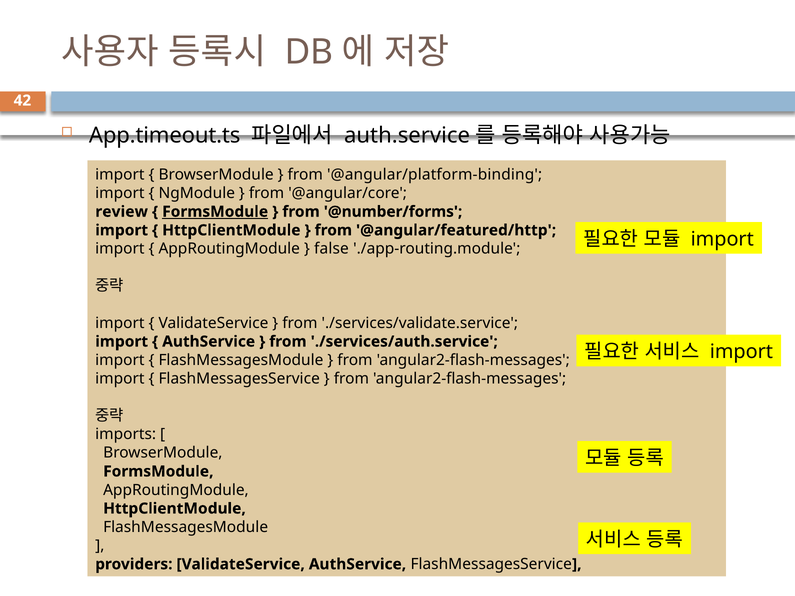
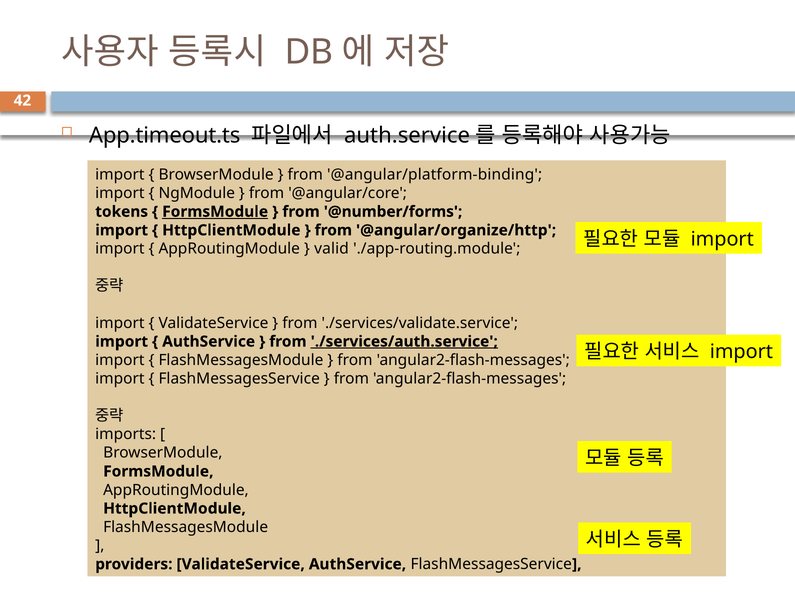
review: review -> tokens
@angular/featured/http: @angular/featured/http -> @angular/organize/http
false: false -> valid
./services/auth.service underline: none -> present
